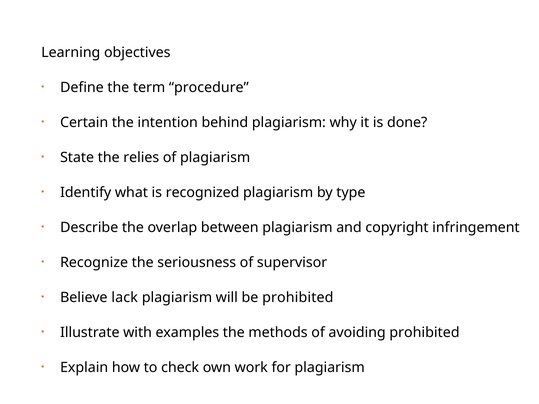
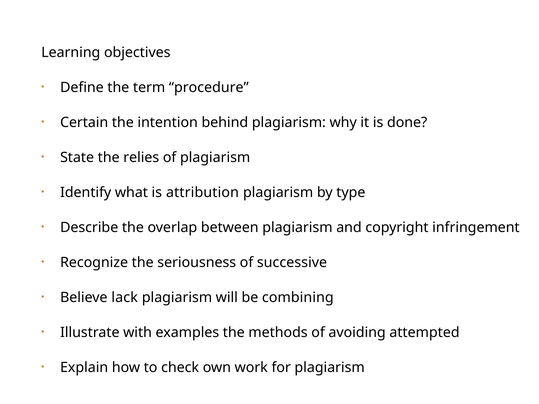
recognized: recognized -> attribution
supervisor: supervisor -> successive
be prohibited: prohibited -> combining
avoiding prohibited: prohibited -> attempted
